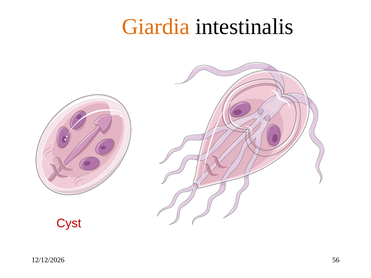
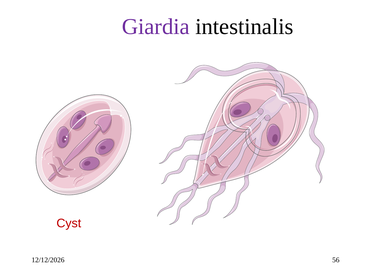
Giardia colour: orange -> purple
